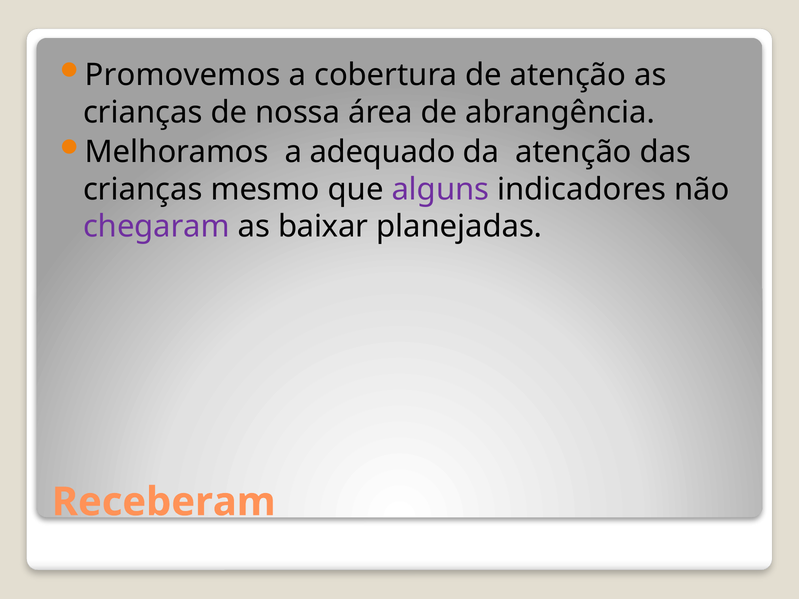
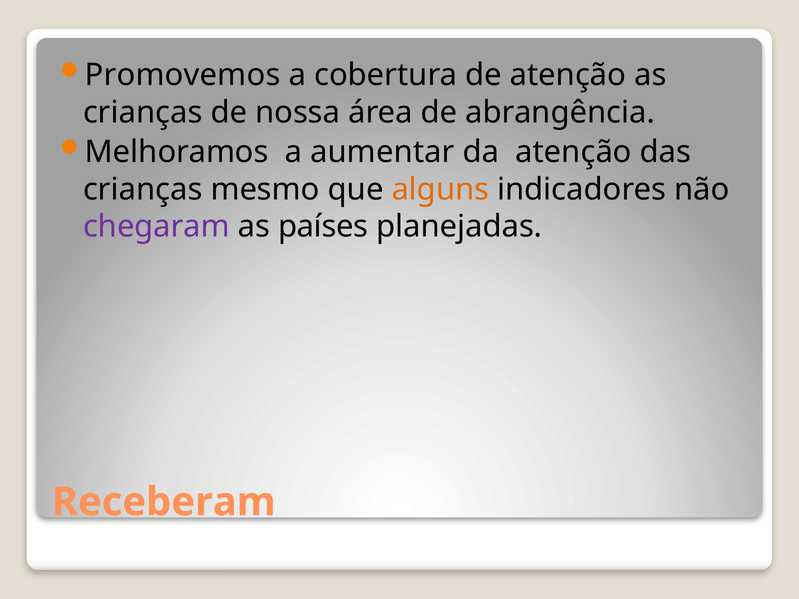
adequado: adequado -> aumentar
alguns colour: purple -> orange
baixar: baixar -> países
